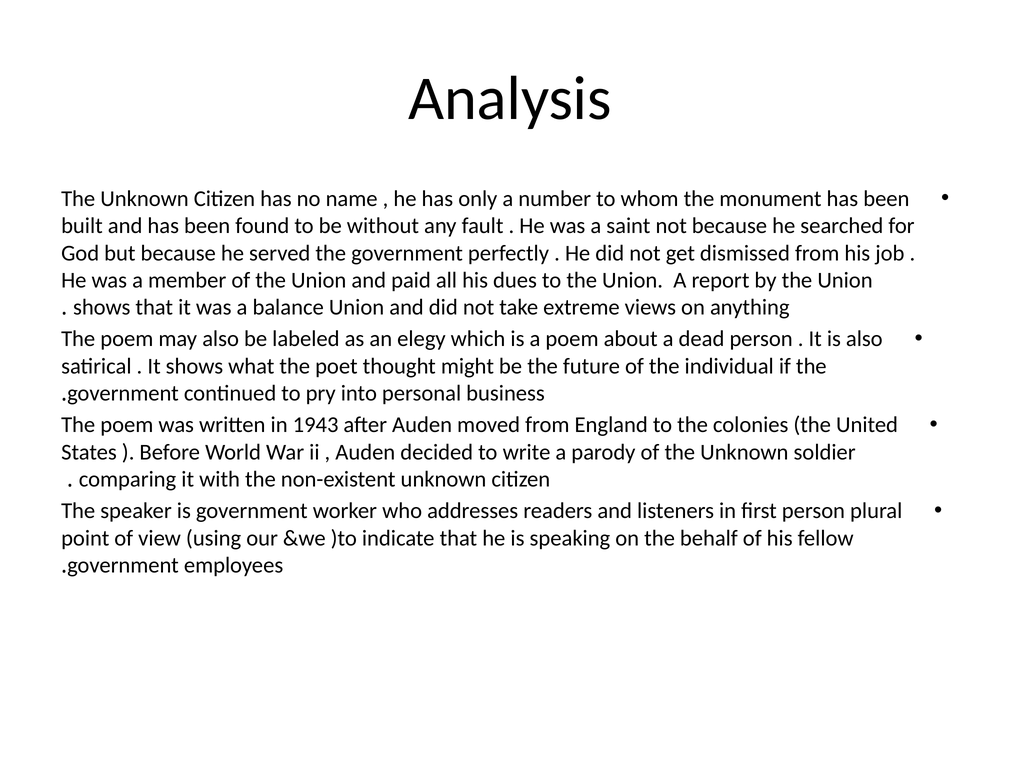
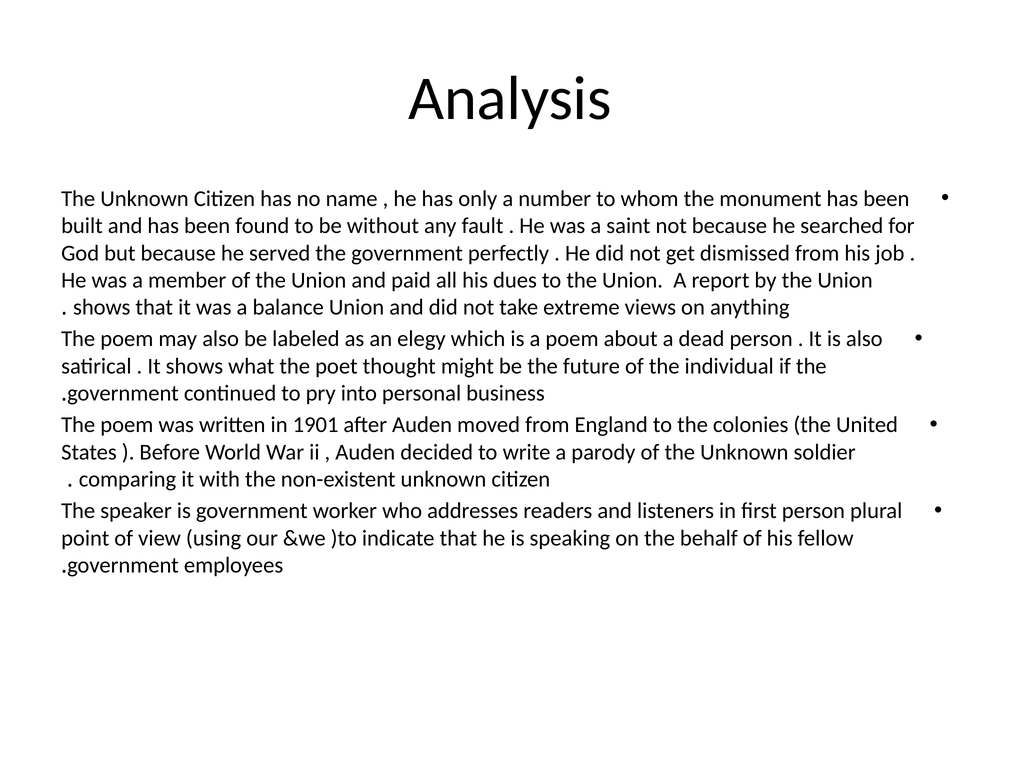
1943: 1943 -> 1901
